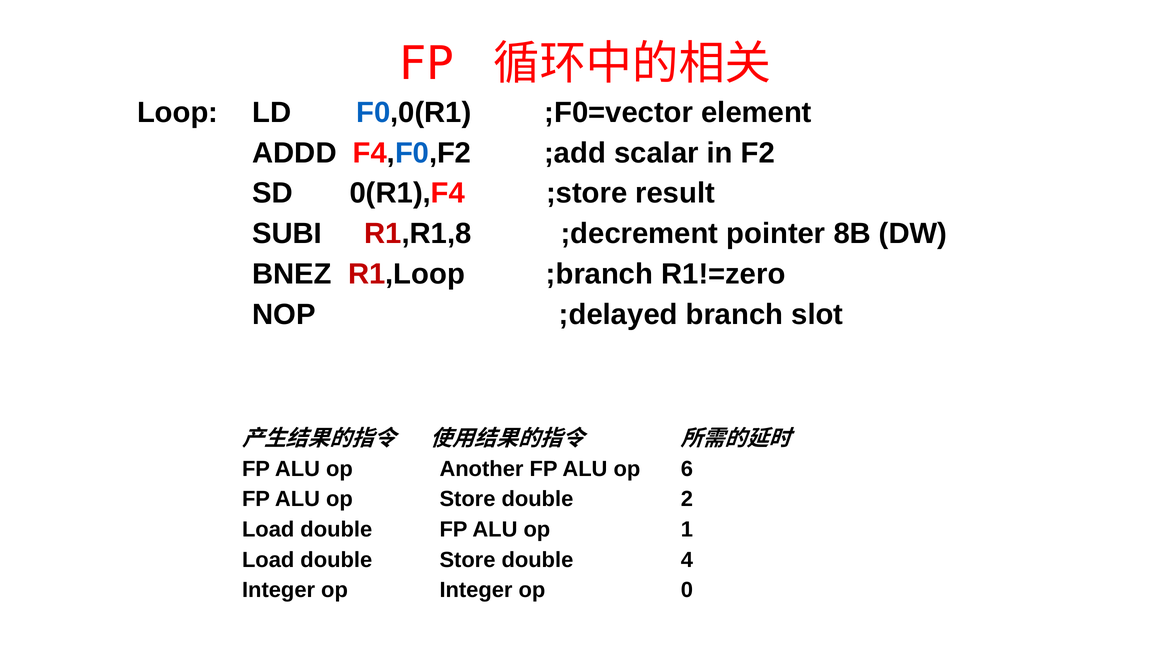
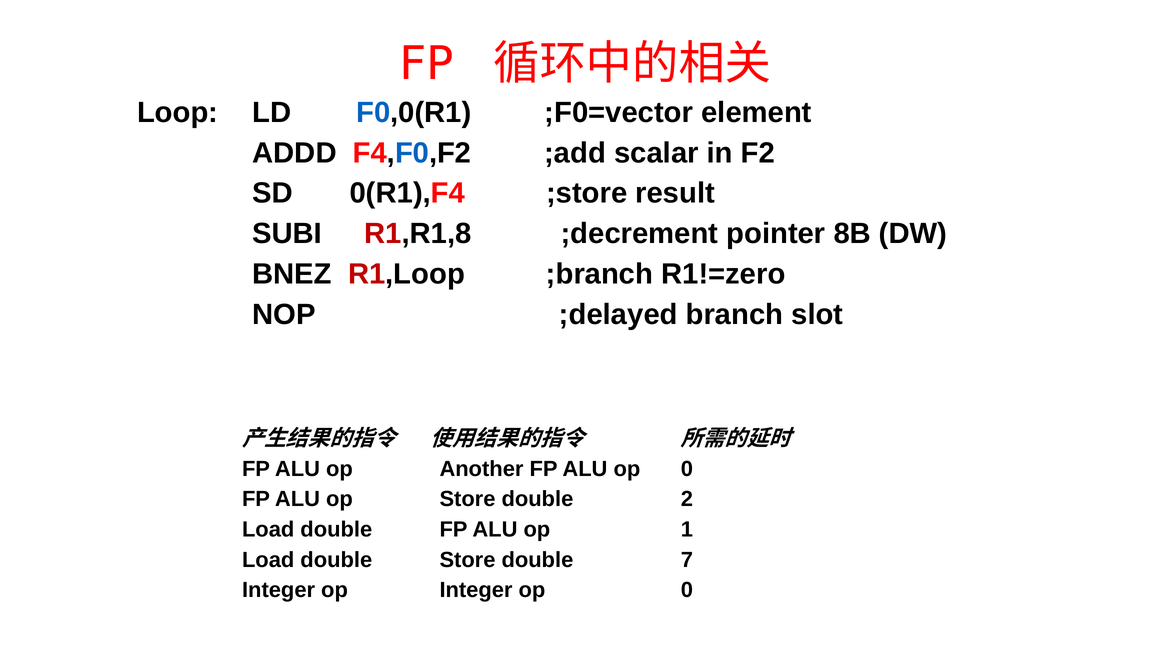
ALU op 6: 6 -> 0
4: 4 -> 7
